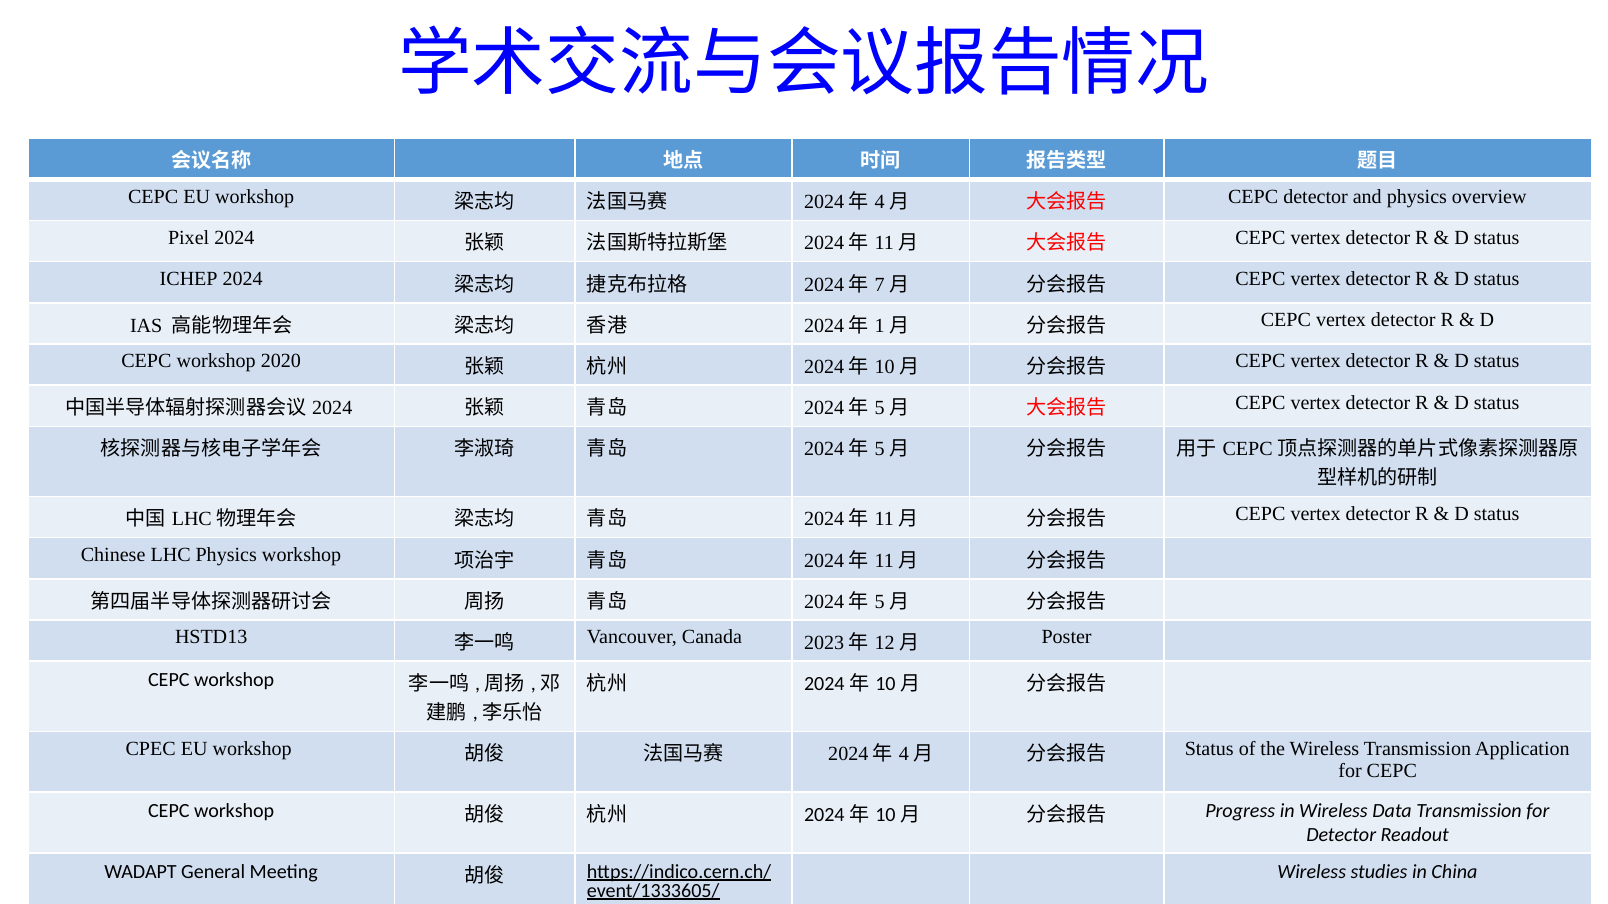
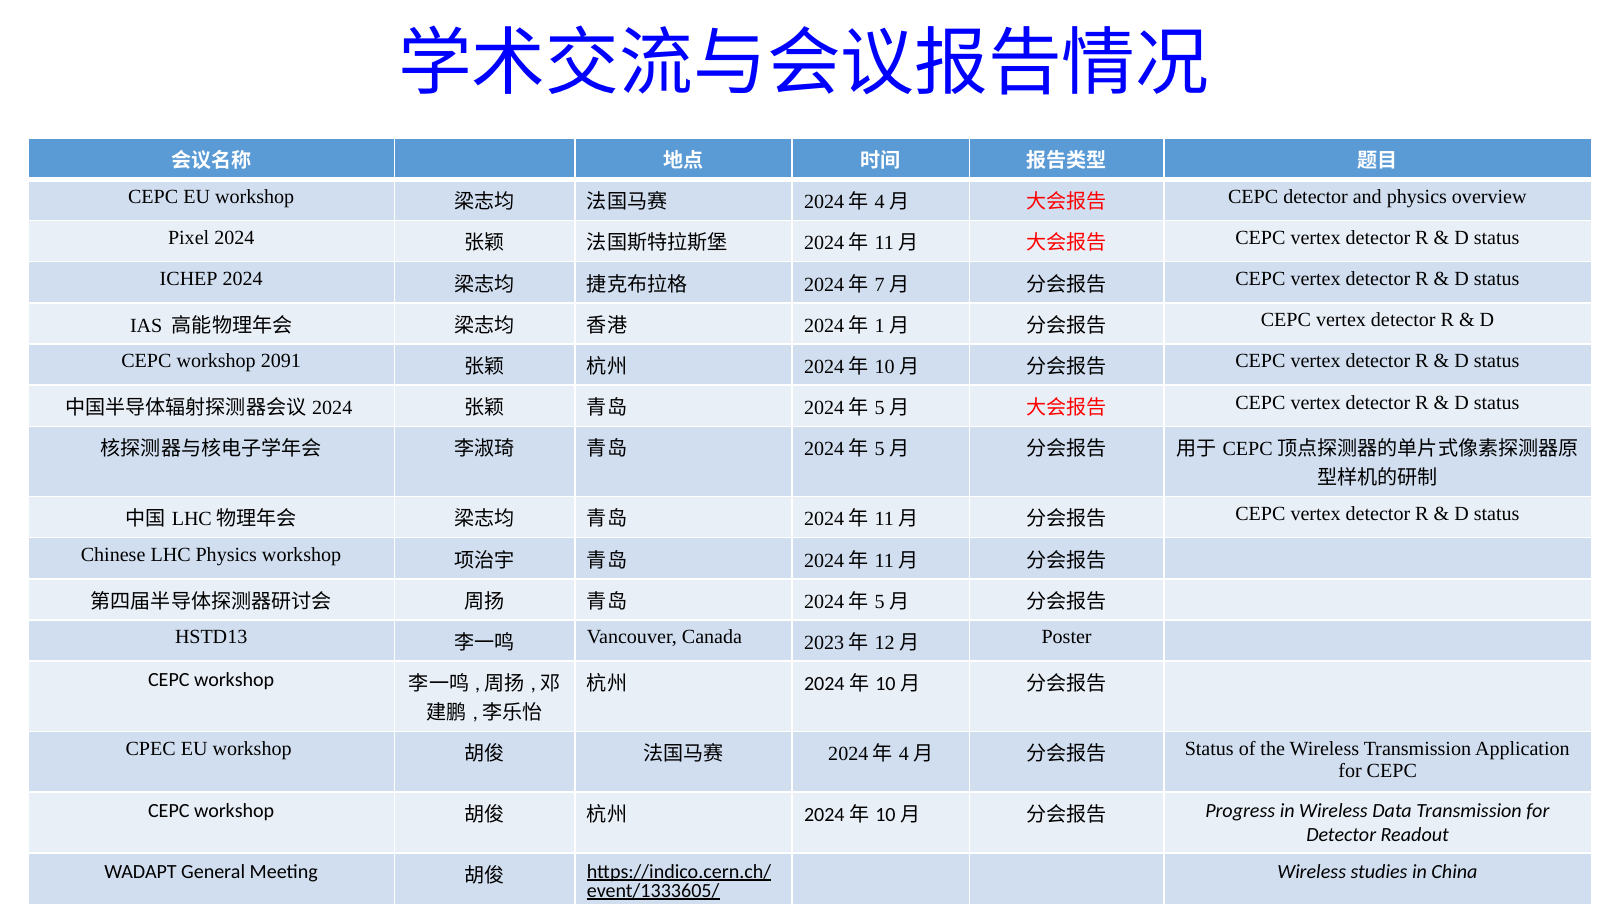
2020: 2020 -> 2091
